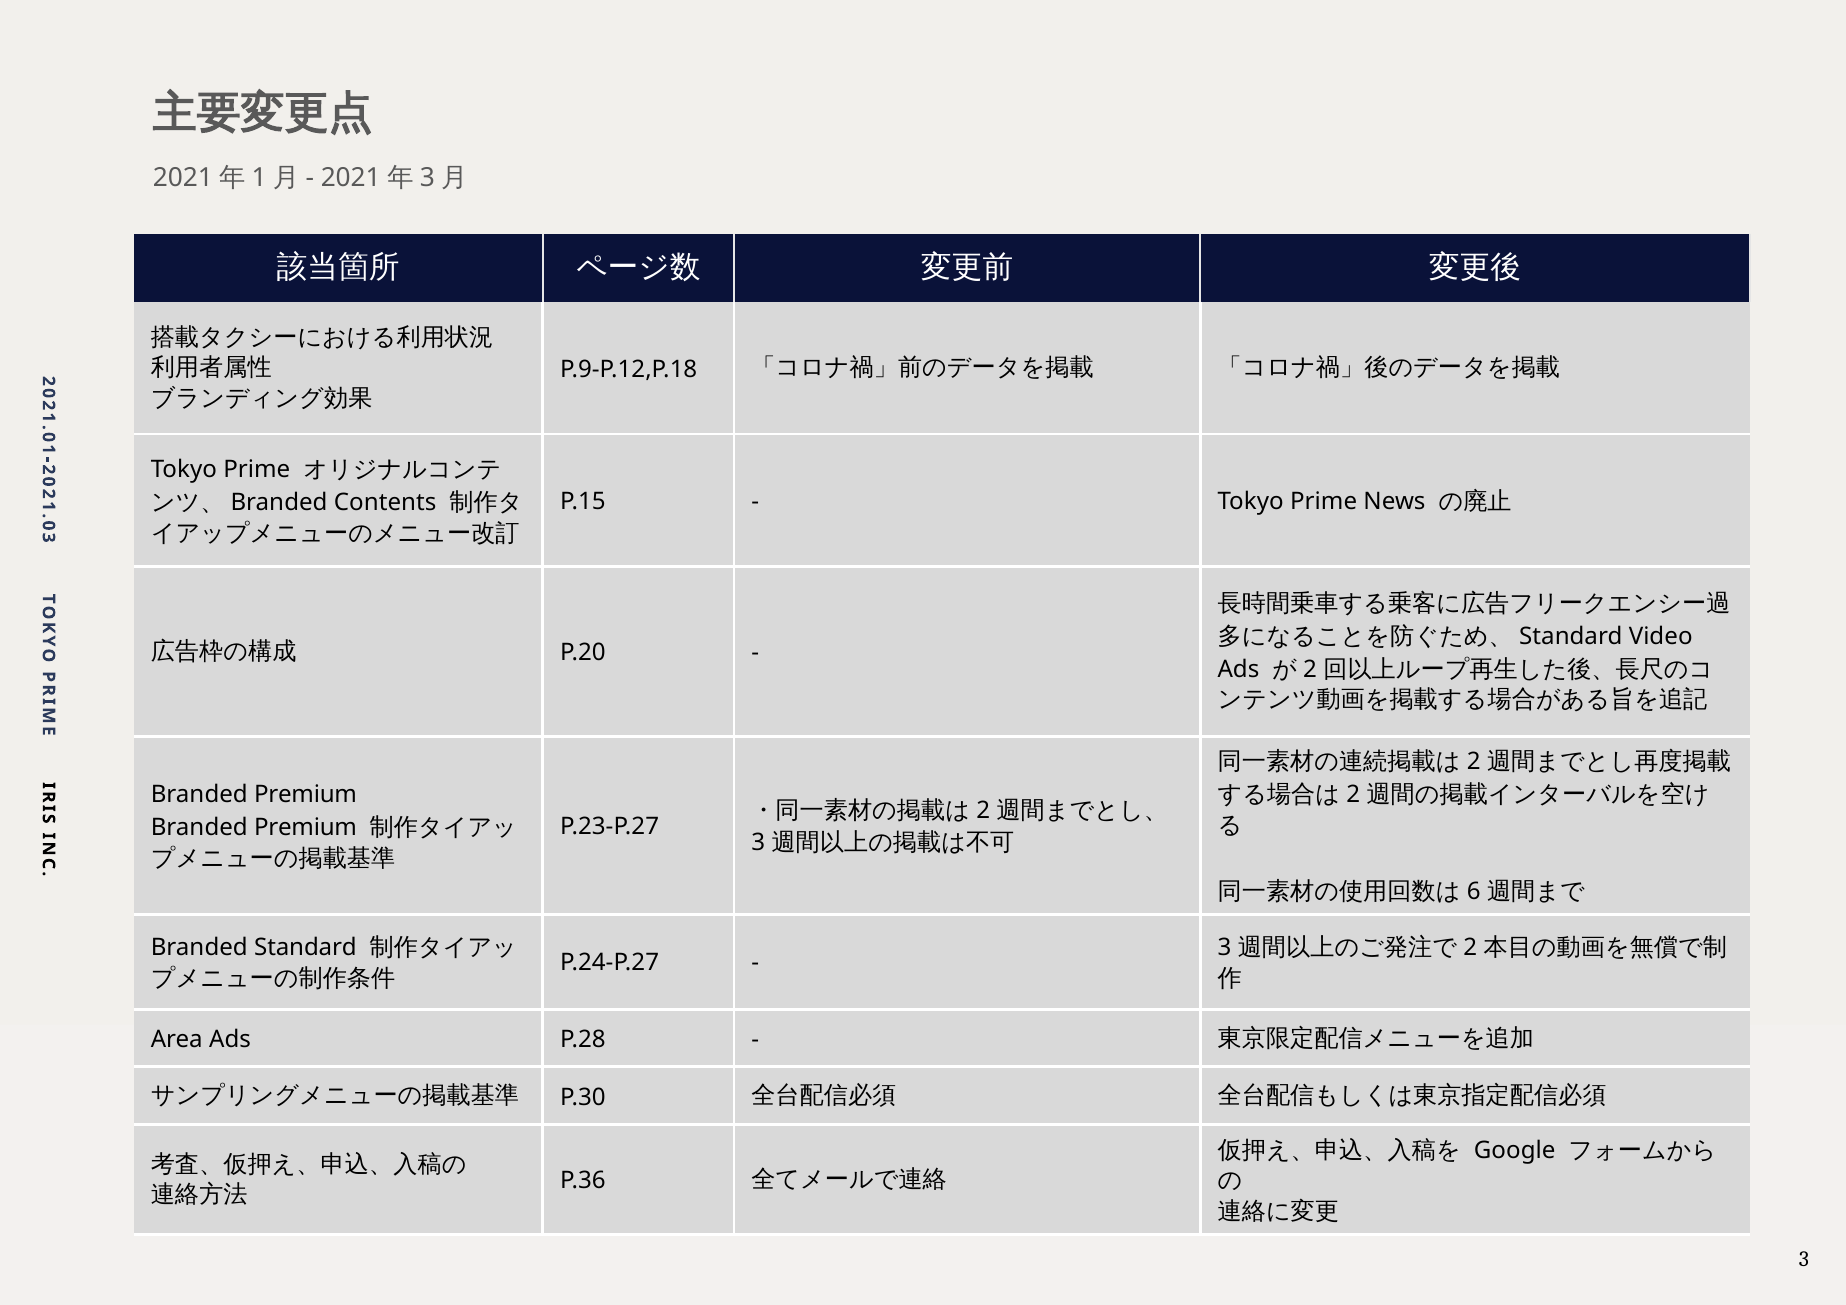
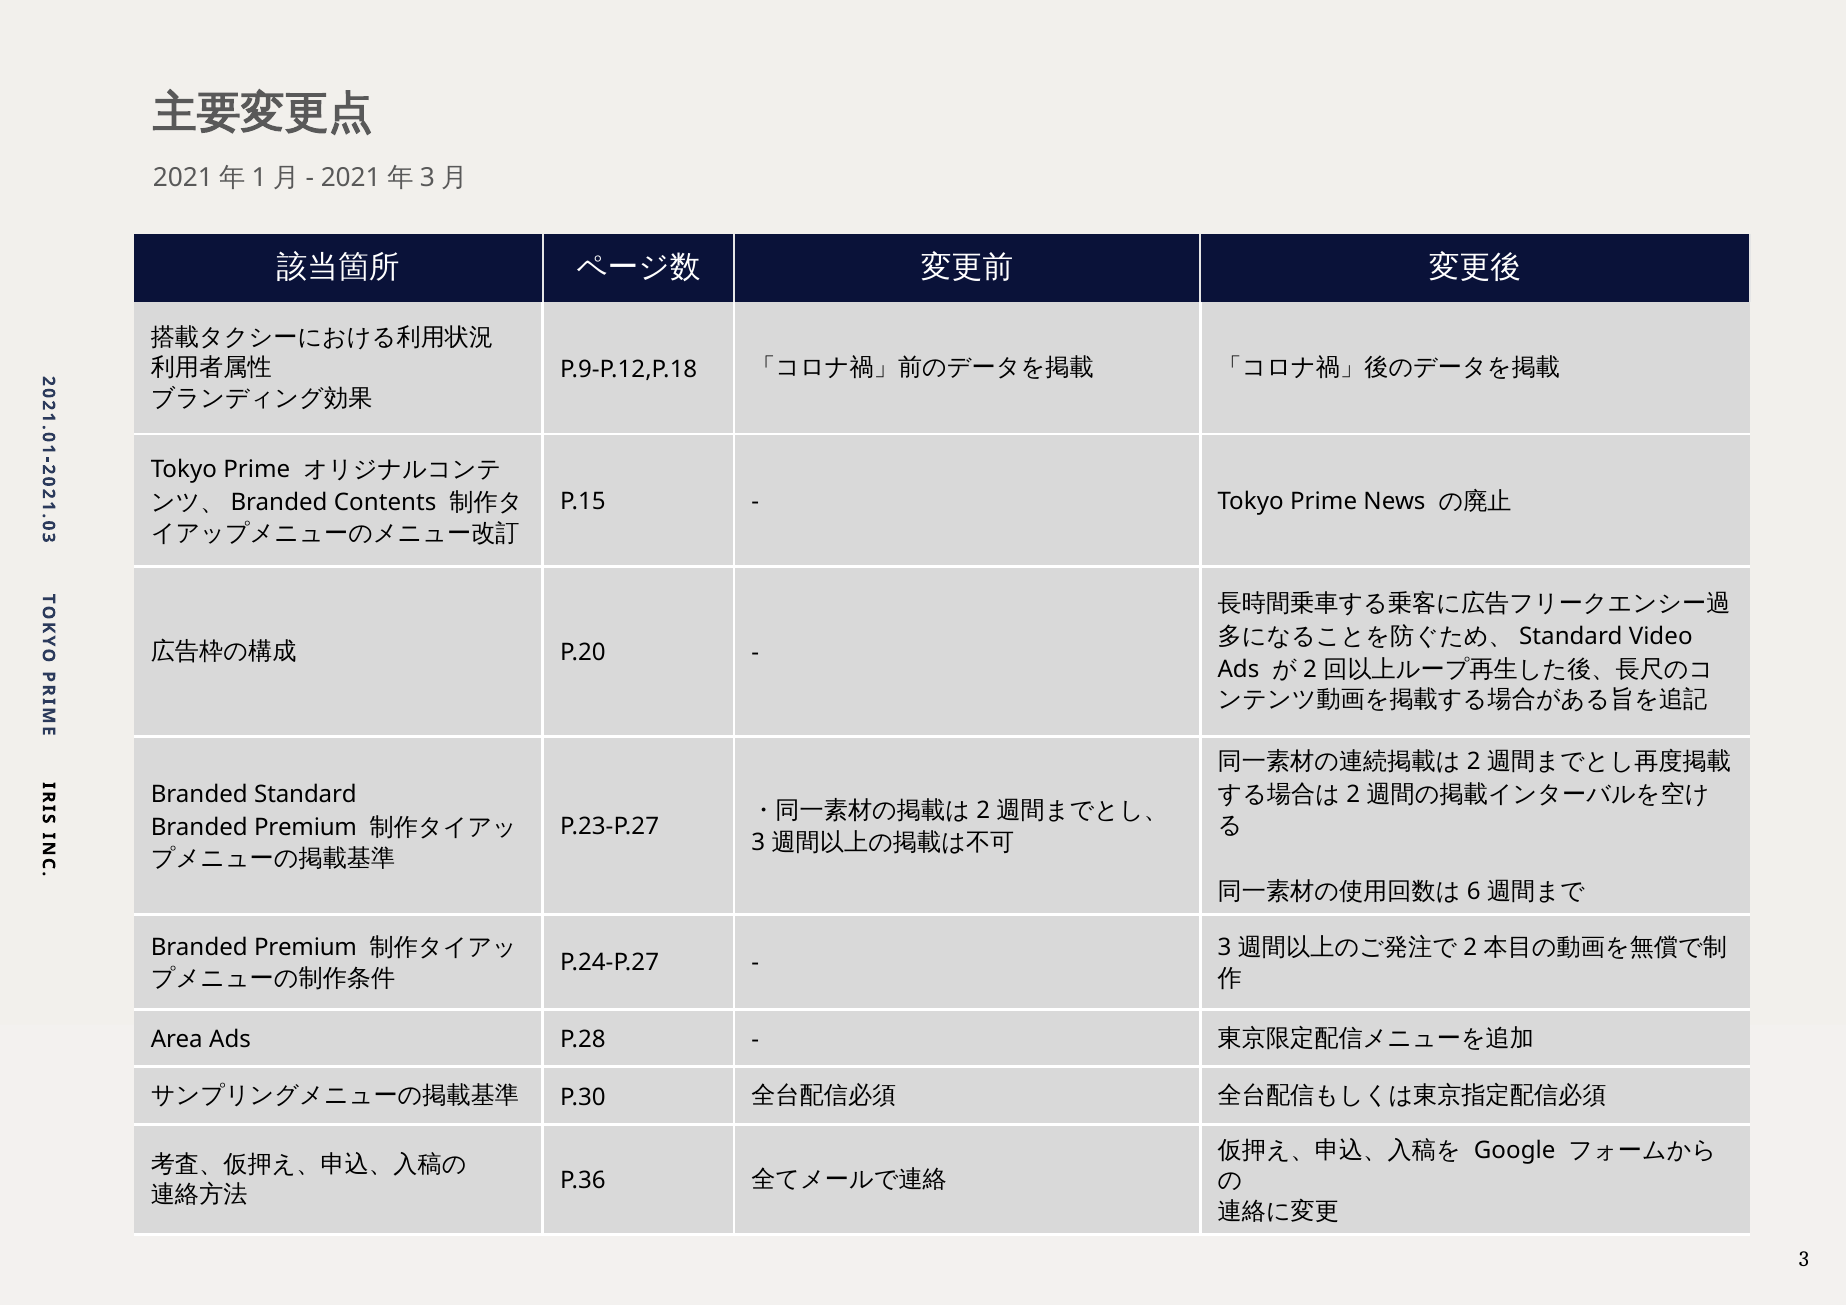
Premium at (306, 795): Premium -> Standard
Standard at (305, 948): Standard -> Premium
